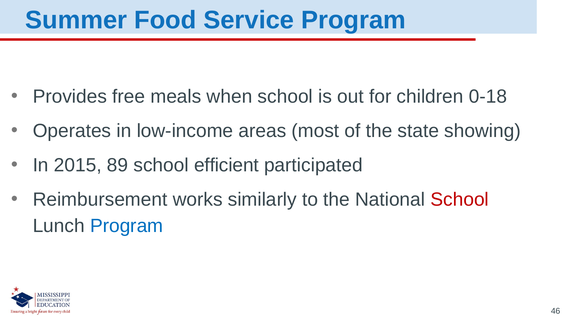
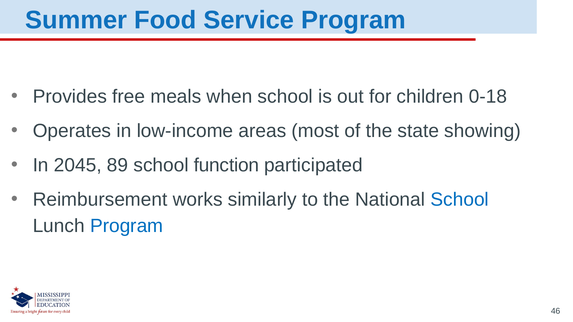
2015: 2015 -> 2045
efficient: efficient -> function
School at (460, 200) colour: red -> blue
